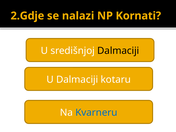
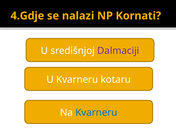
2.Gdje: 2.Gdje -> 4.Gdje
Dalmaciji at (118, 51) colour: black -> purple
U Dalmaciji: Dalmaciji -> Kvarneru
